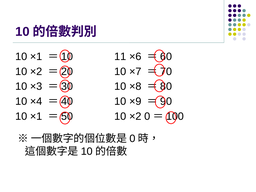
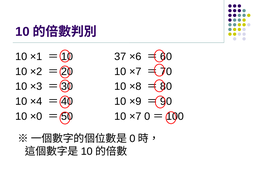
11: 11 -> 37
×1 at (36, 116): ×1 -> ×0
×2 at (135, 116): ×2 -> ×7
